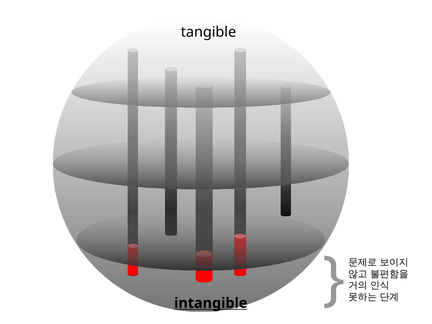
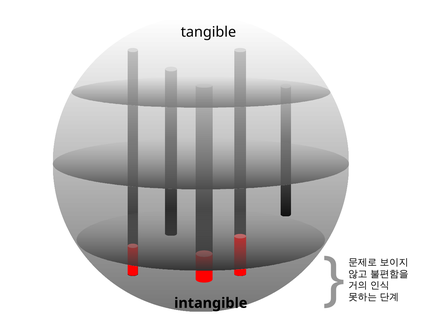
intangible underline: present -> none
